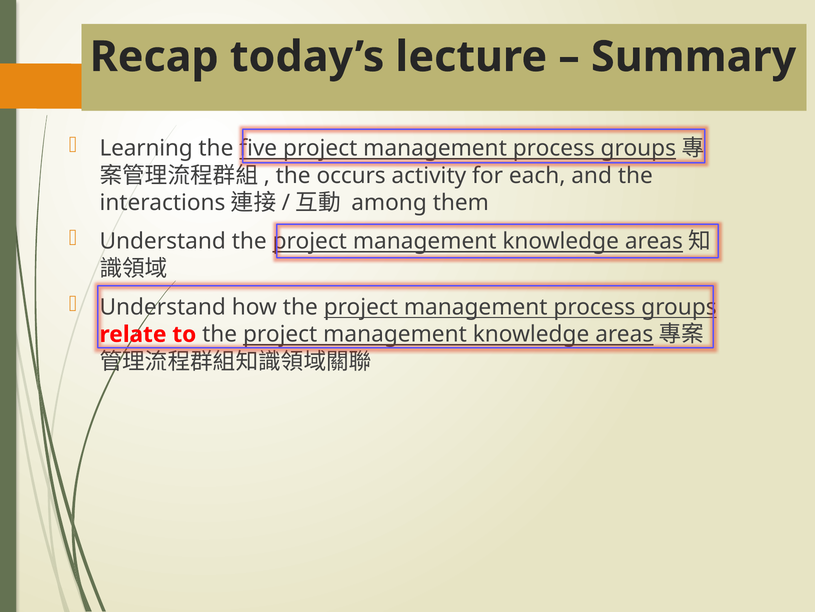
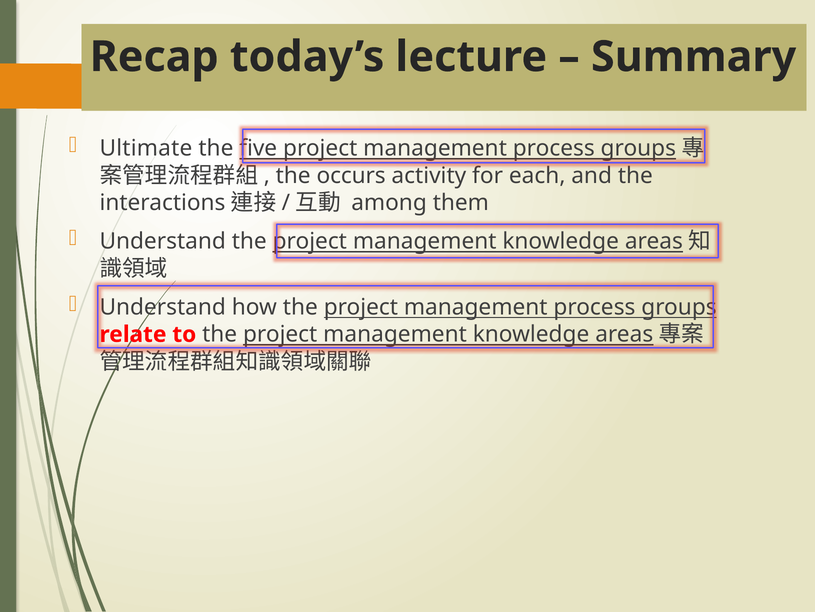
Learning: Learning -> Ultimate
